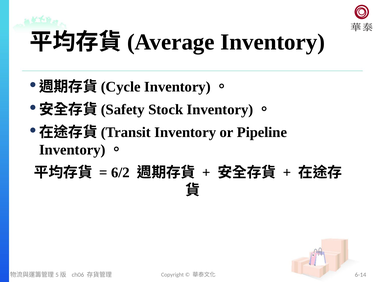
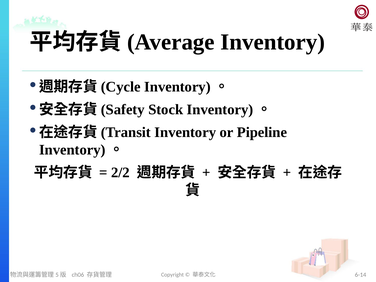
6/2: 6/2 -> 2/2
